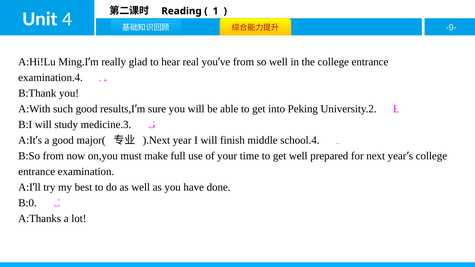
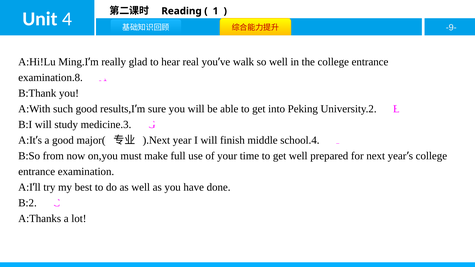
from at (243, 62): from -> walk
examination.4: examination.4 -> examination.8
B:0: B:0 -> B:2
